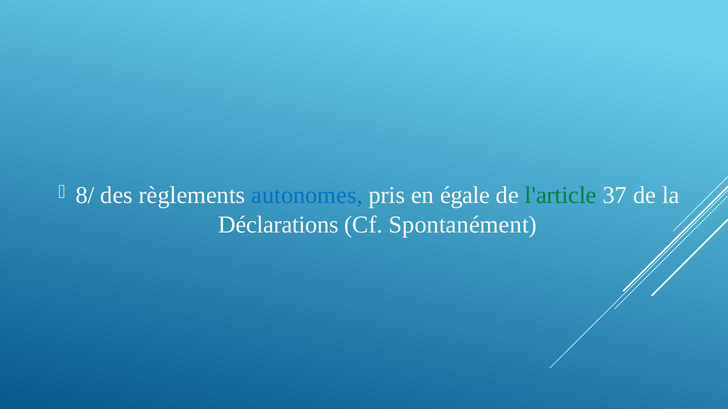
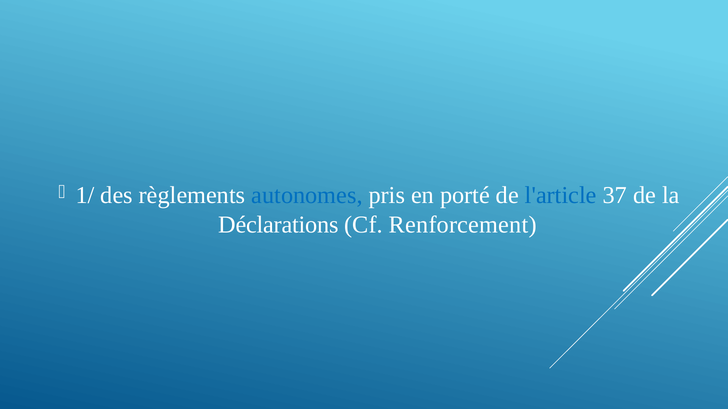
8/: 8/ -> 1/
égale: égale -> porté
l'article colour: green -> blue
Spontanément: Spontanément -> Renforcement
